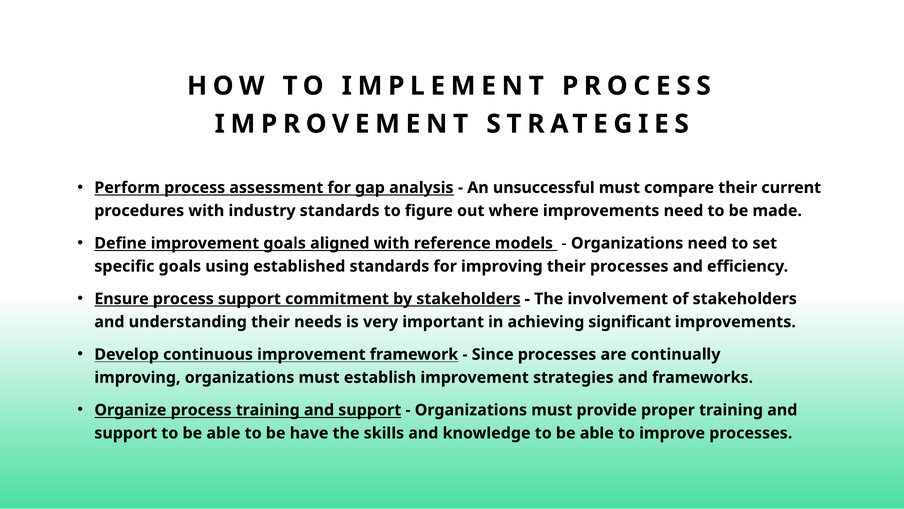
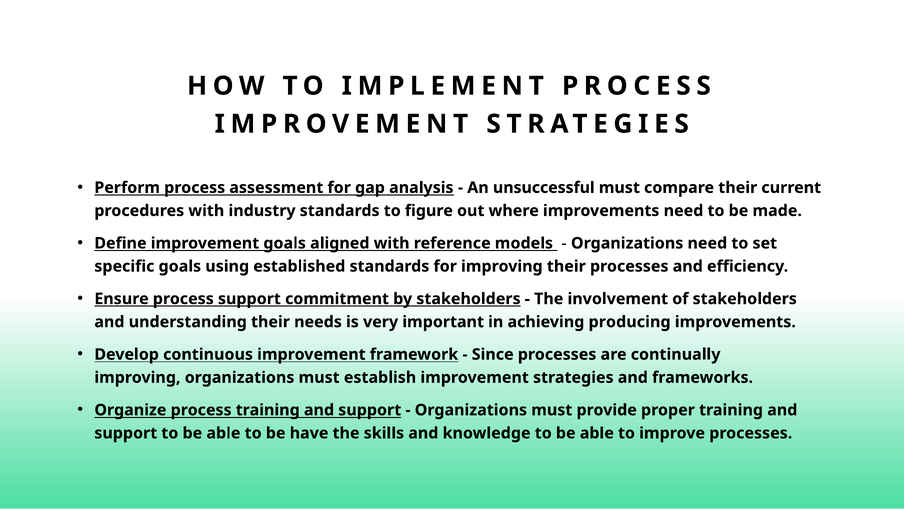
significant: significant -> producing
